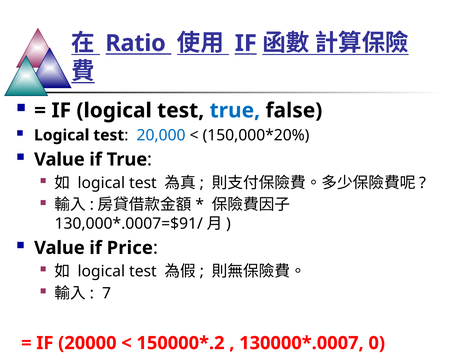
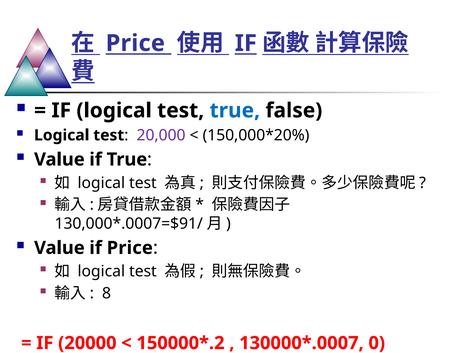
Ratio at (136, 43): Ratio -> Price
20,000 colour: blue -> purple
7: 7 -> 8
